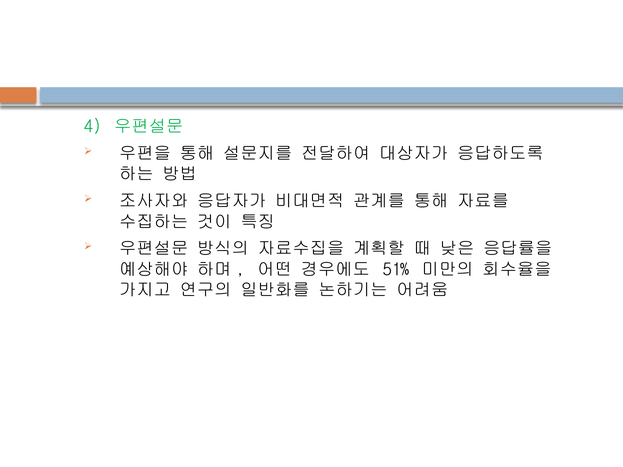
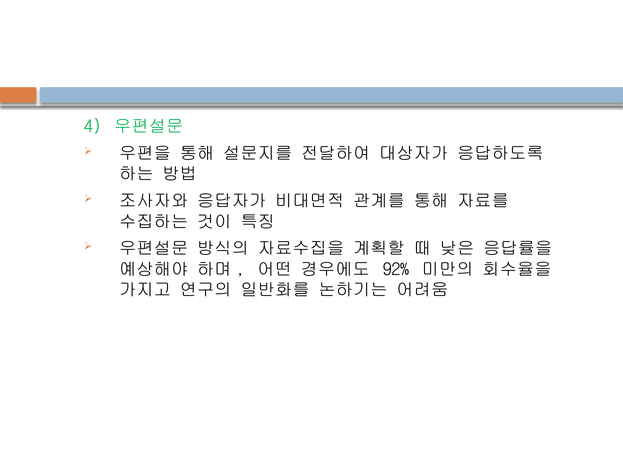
51%: 51% -> 92%
